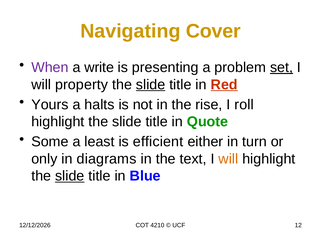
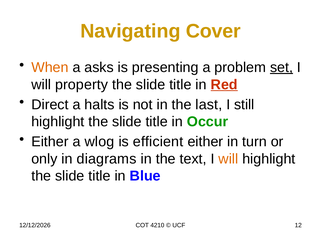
When colour: purple -> orange
write: write -> asks
slide at (151, 84) underline: present -> none
Yours: Yours -> Direct
rise: rise -> last
roll: roll -> still
Quote: Quote -> Occur
Some at (50, 142): Some -> Either
least: least -> wlog
slide at (70, 176) underline: present -> none
